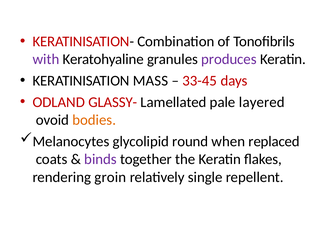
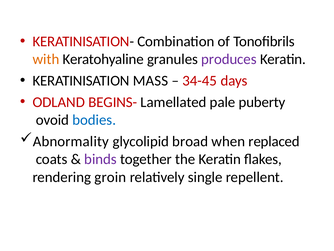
with colour: purple -> orange
33-45: 33-45 -> 34-45
GLASSY-: GLASSY- -> BEGINS-
layered: layered -> puberty
bodies colour: orange -> blue
Melanocytes: Melanocytes -> Abnormality
round: round -> broad
